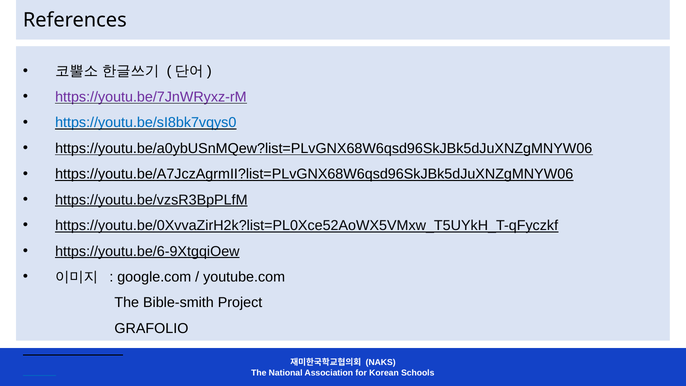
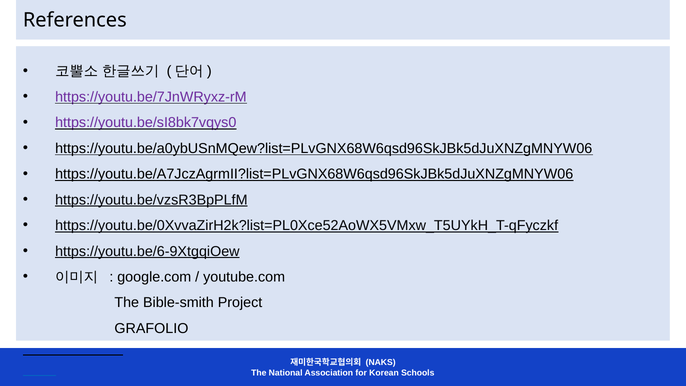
https://youtu.be/sI8bk7vqys0 colour: blue -> purple
